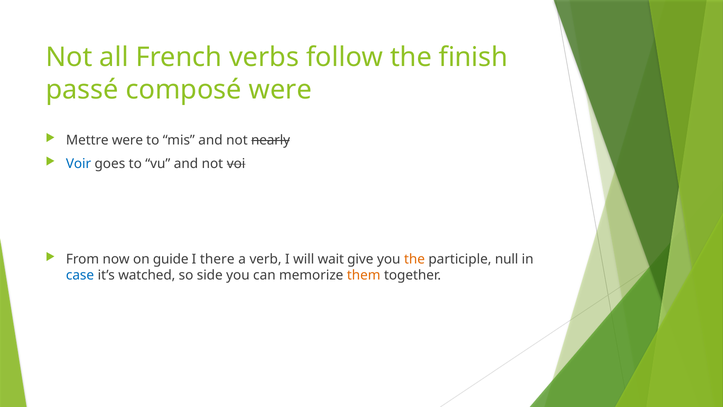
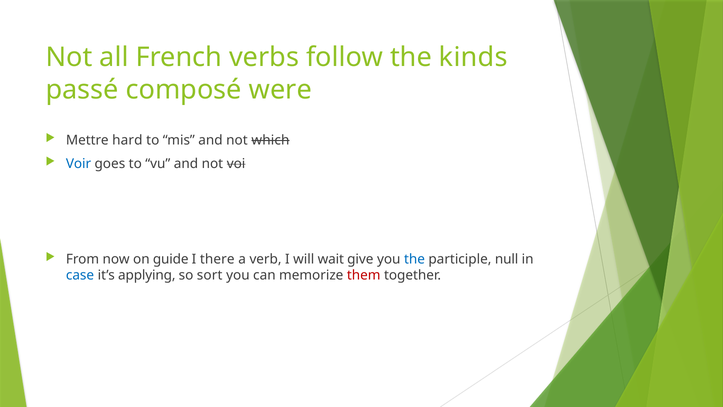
finish: finish -> kinds
Mettre were: were -> hard
nearly: nearly -> which
the at (414, 259) colour: orange -> blue
watched: watched -> applying
side: side -> sort
them colour: orange -> red
